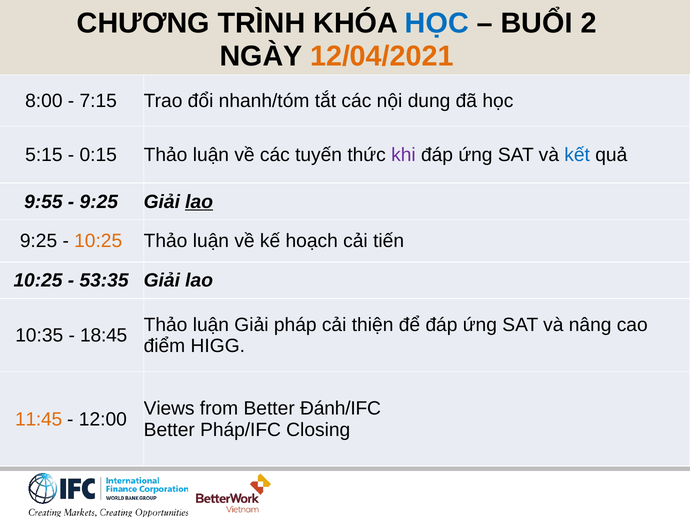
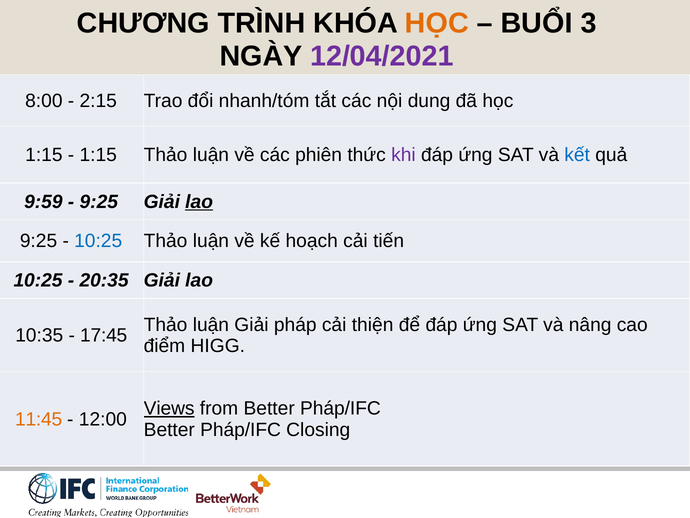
HỌC at (437, 23) colour: blue -> orange
2: 2 -> 3
12/04/2021 colour: orange -> purple
7:15: 7:15 -> 2:15
5:15 at (44, 155): 5:15 -> 1:15
0:15 at (98, 155): 0:15 -> 1:15
tuyến: tuyến -> phiên
9:55: 9:55 -> 9:59
10:25 at (98, 241) colour: orange -> blue
53:35: 53:35 -> 20:35
18:45: 18:45 -> 17:45
Views underline: none -> present
from Better Đánh/IFC: Đánh/IFC -> Pháp/IFC
